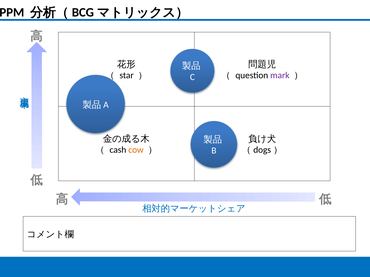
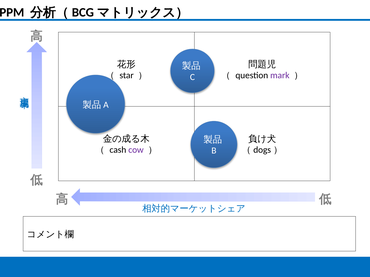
cow colour: orange -> purple
